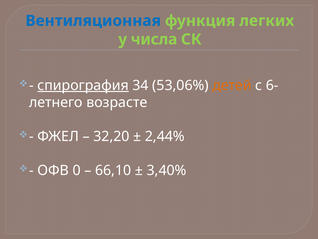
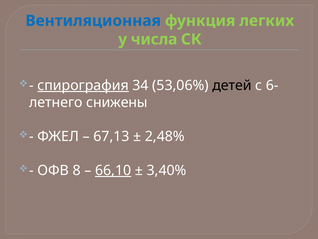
детей colour: orange -> black
возрасте: возрасте -> снижены
32,20: 32,20 -> 67,13
2,44%: 2,44% -> 2,48%
0: 0 -> 8
66,10 underline: none -> present
